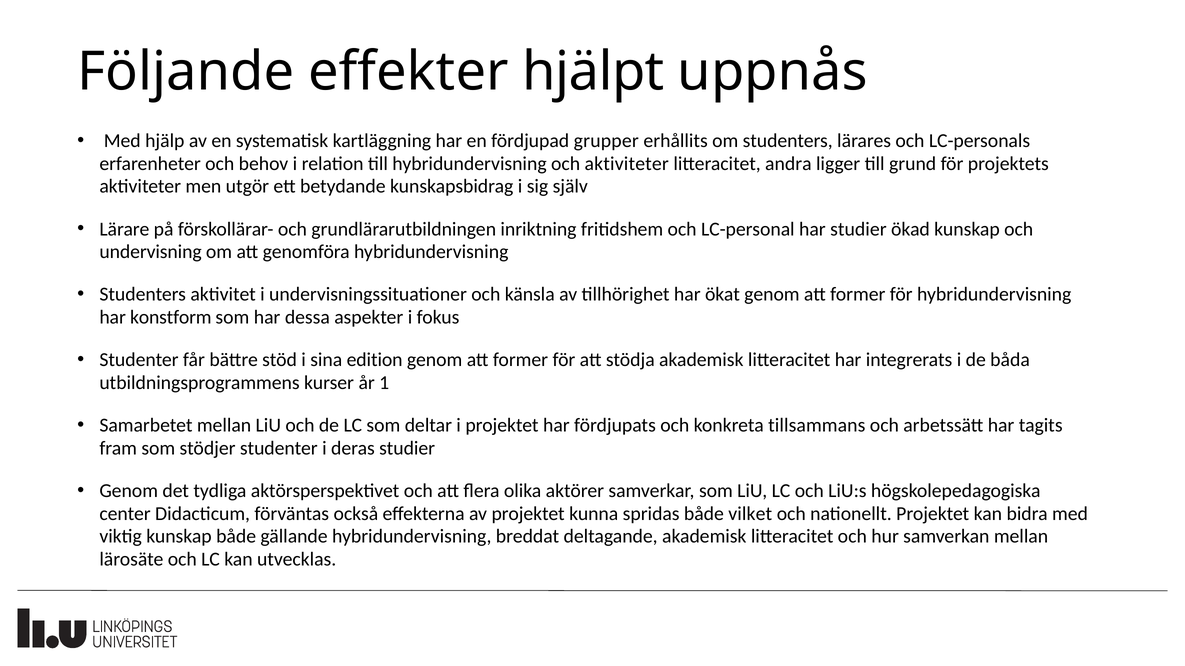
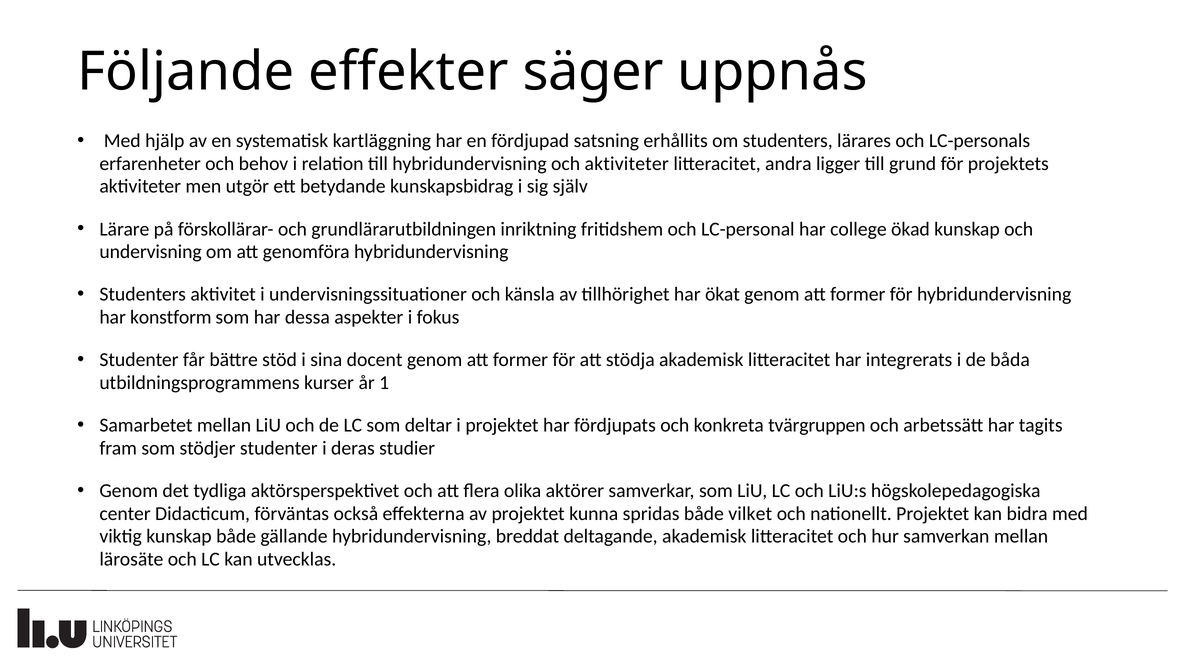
hjälpt: hjälpt -> säger
grupper: grupper -> satsning
har studier: studier -> college
edition: edition -> docent
tillsammans: tillsammans -> tvärgruppen
